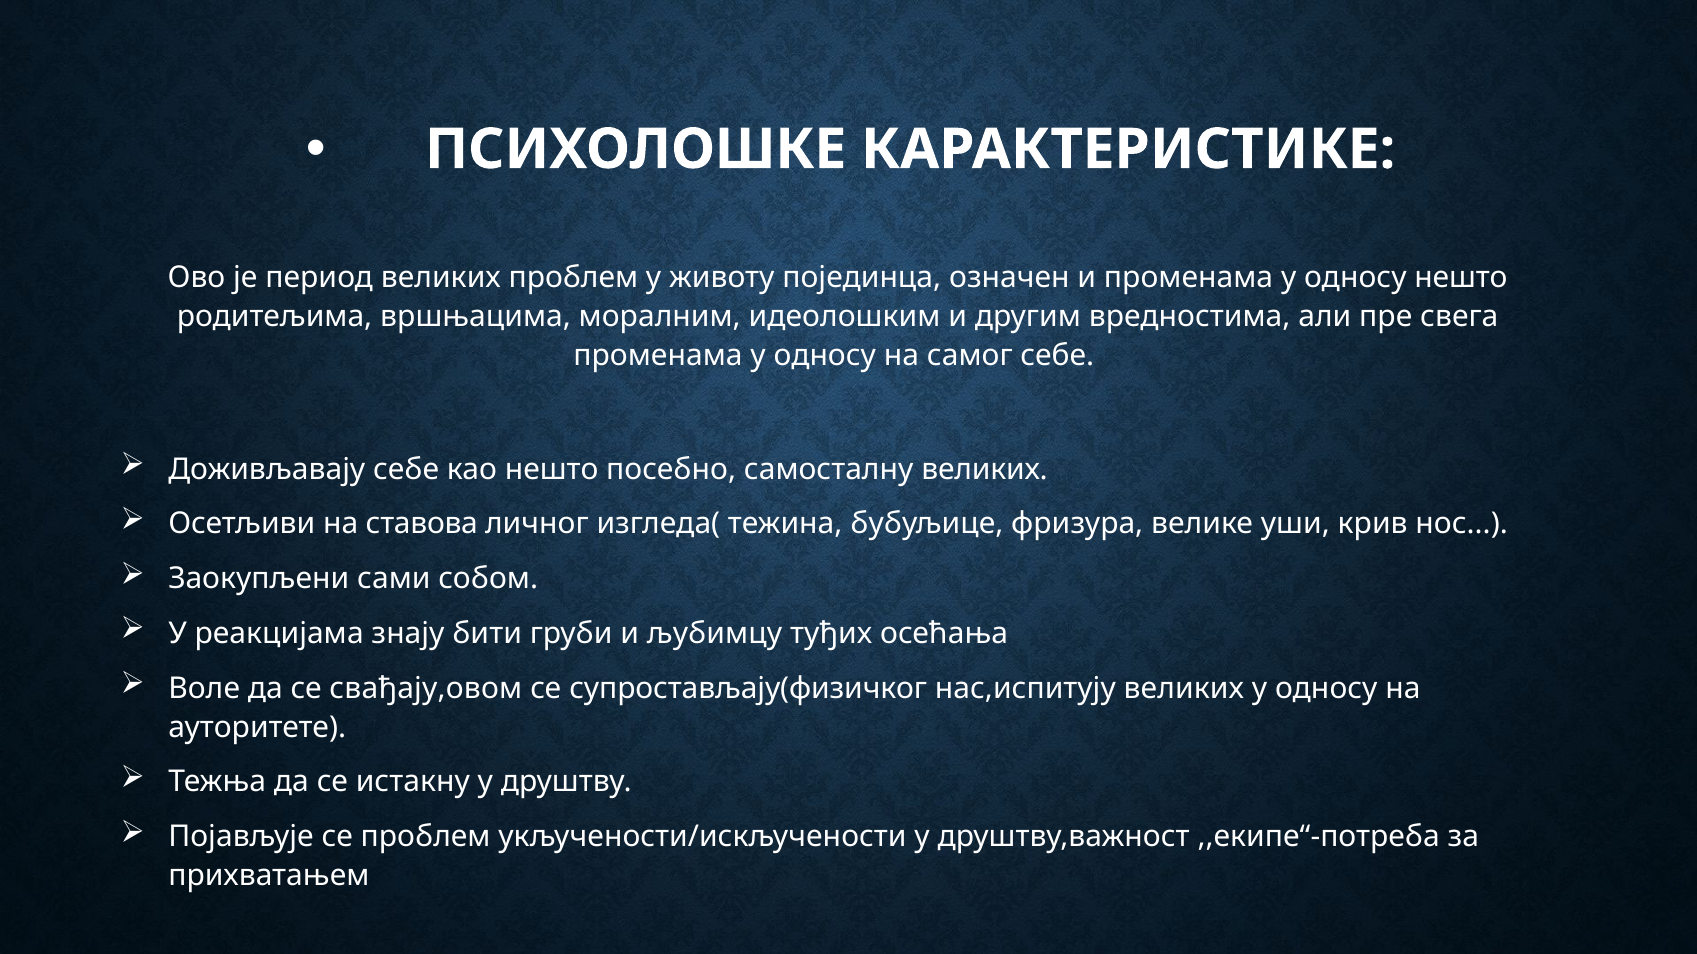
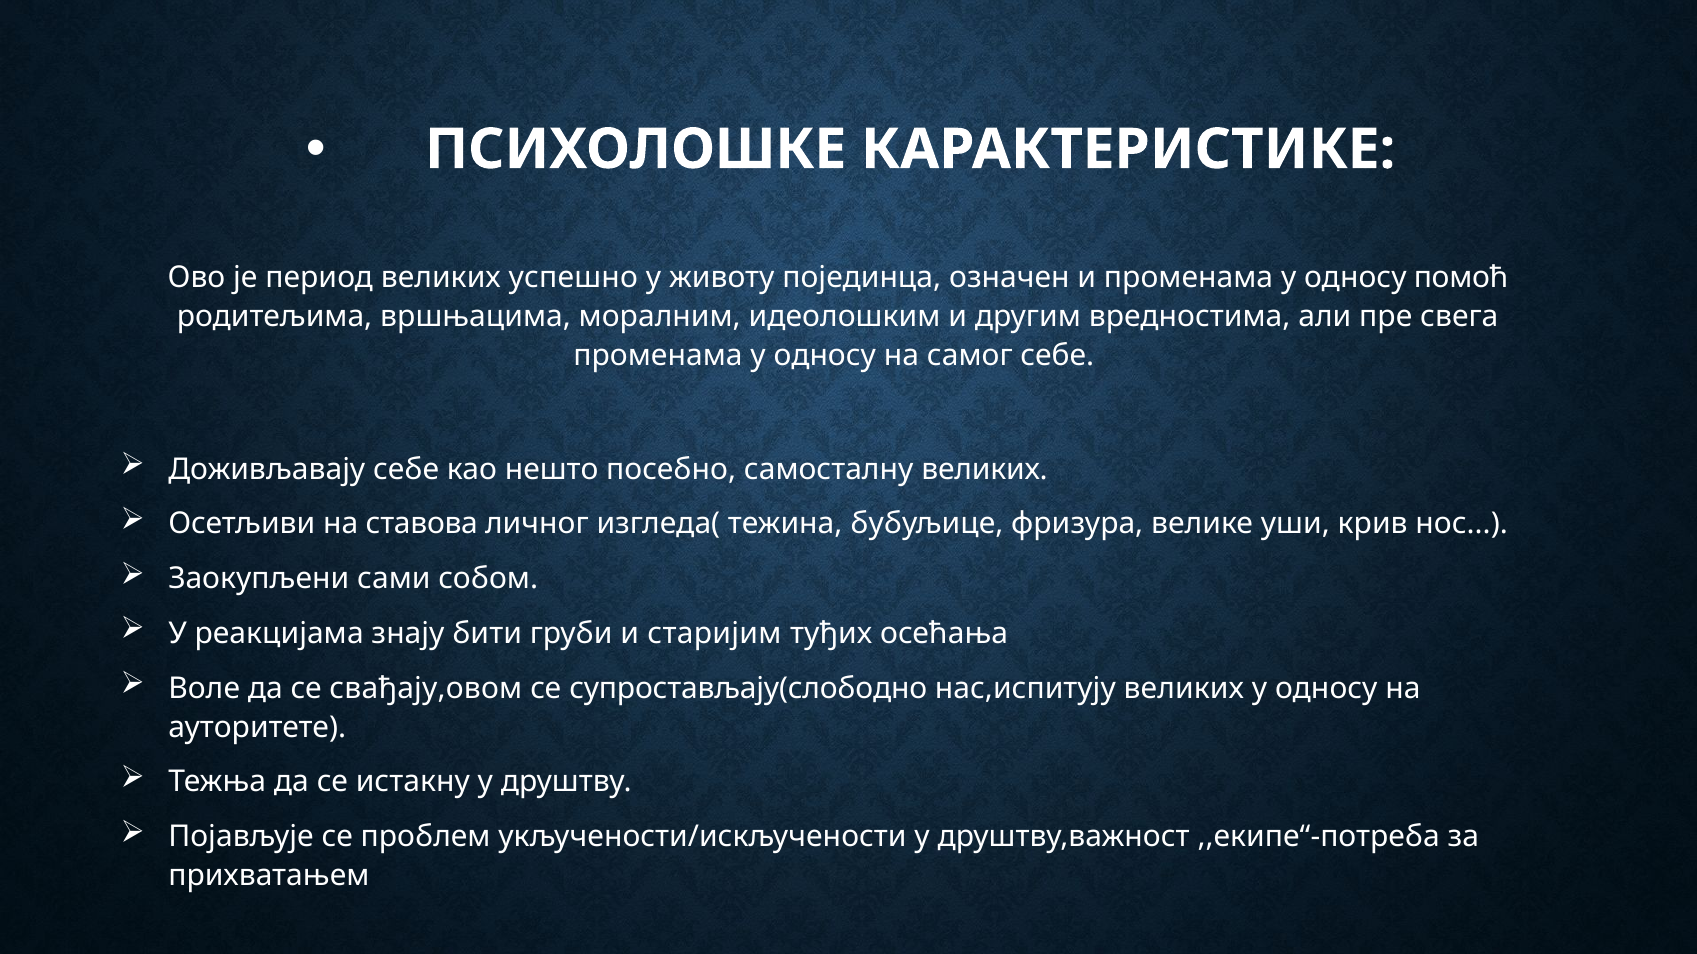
великих проблем: проблем -> успешно
односу нешто: нешто -> помоћ
љубимцу: љубимцу -> старијим
супростављају(физичког: супростављају(физичког -> супростављају(слободно
